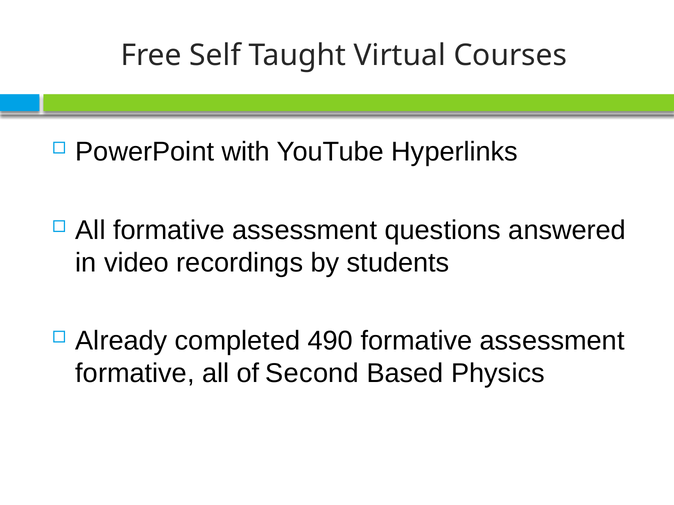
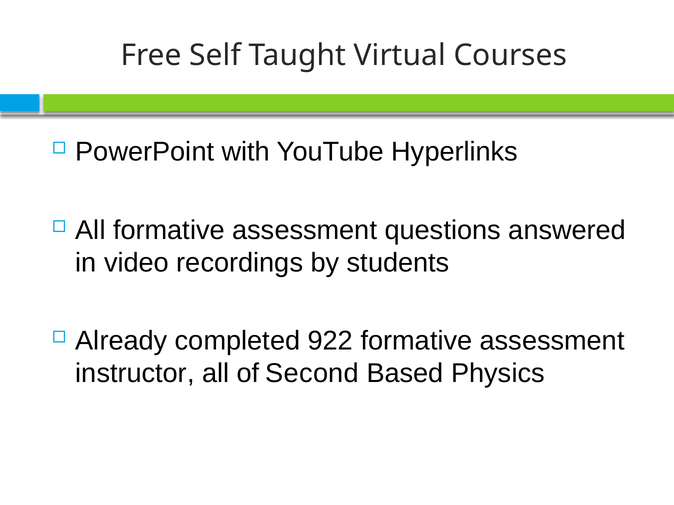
490: 490 -> 922
formative at (135, 374): formative -> instructor
